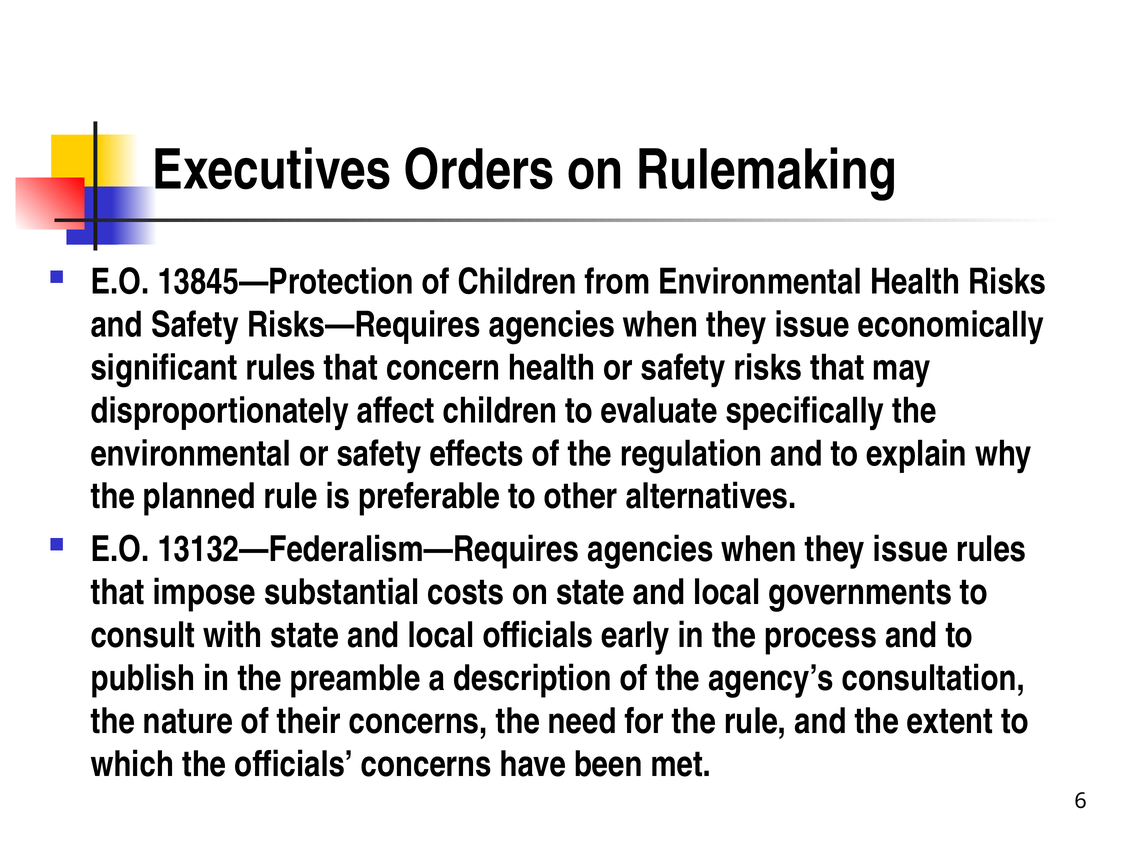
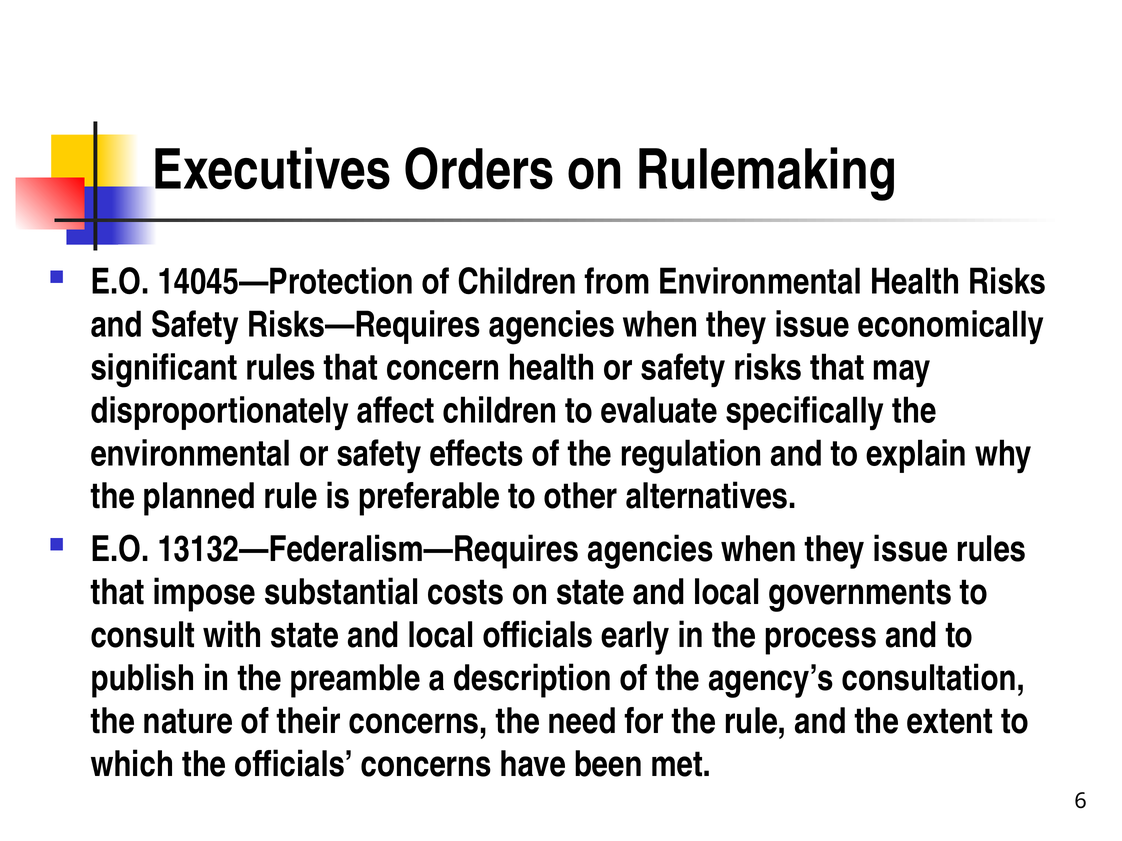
13845—Protection: 13845—Protection -> 14045—Protection
